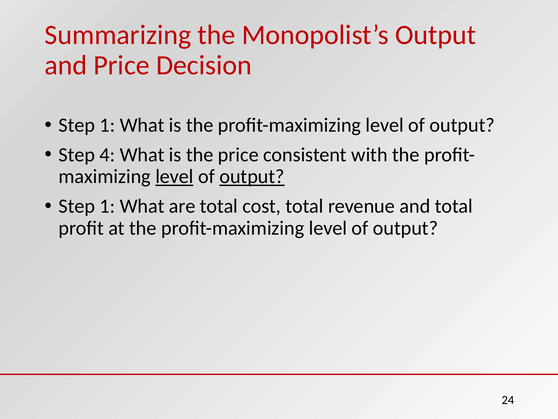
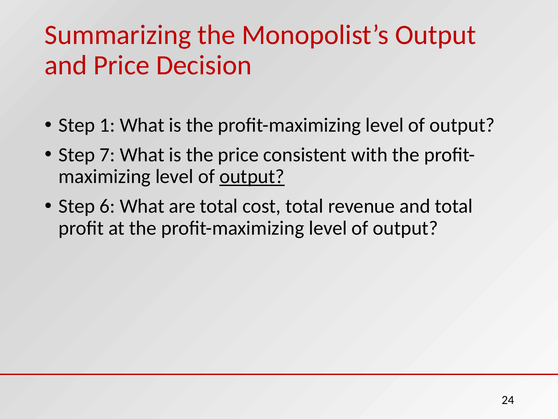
4: 4 -> 7
level at (174, 176) underline: present -> none
1 at (107, 206): 1 -> 6
